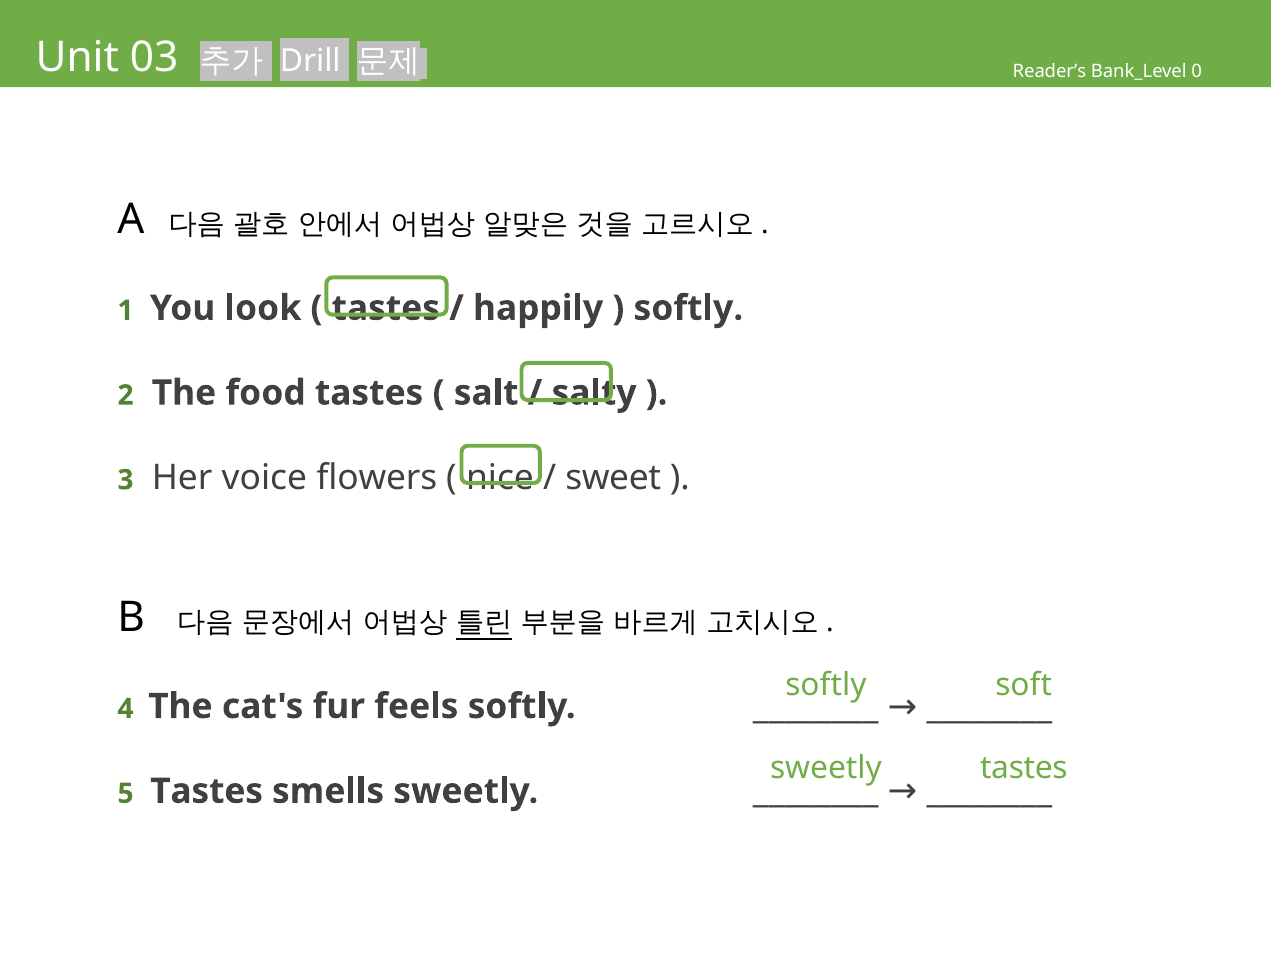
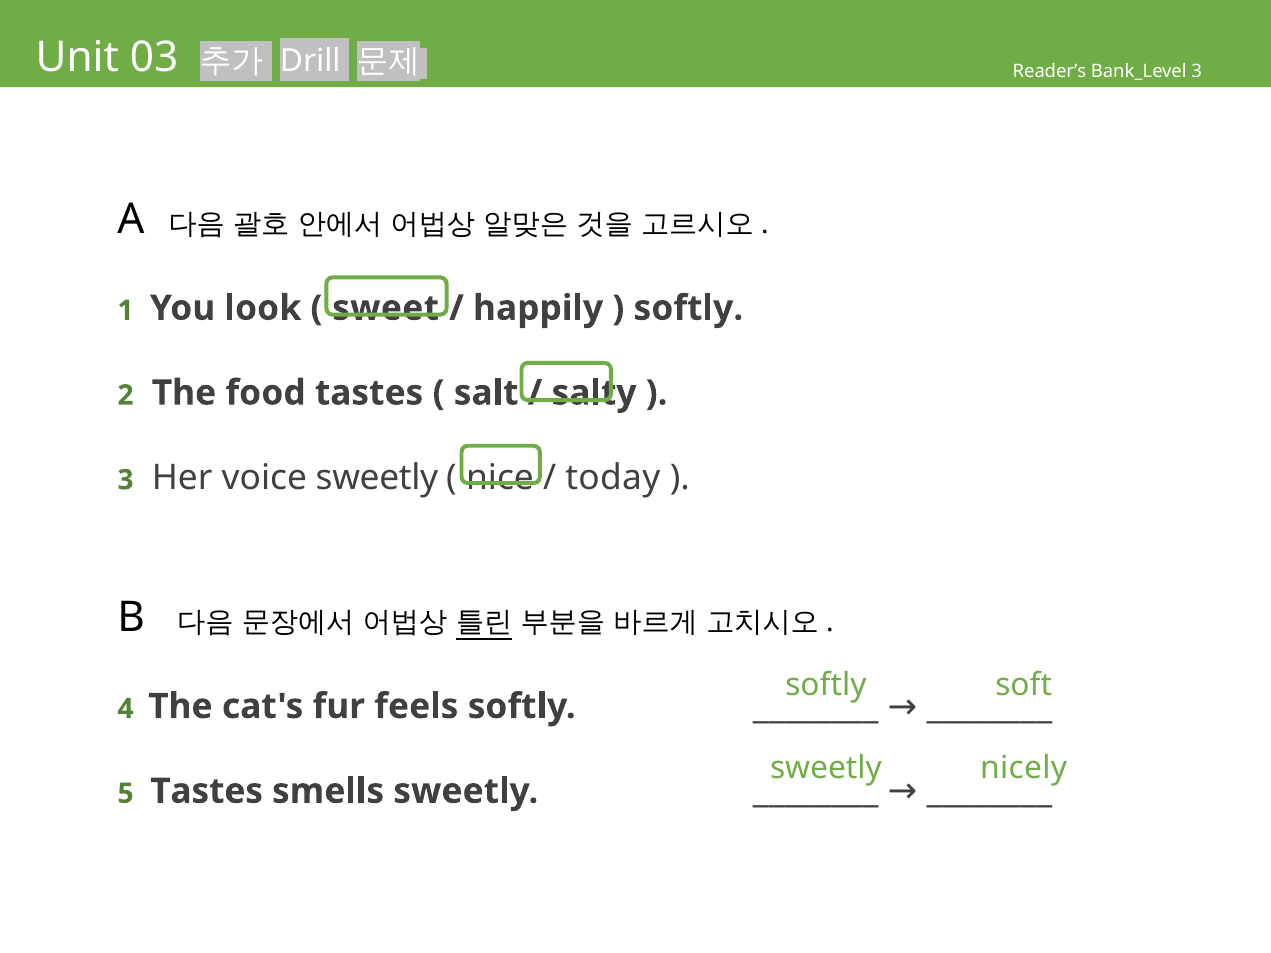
Bank_Level 0: 0 -> 3
tastes at (386, 308): tastes -> sweet
voice flowers: flowers -> sweetly
sweet: sweet -> today
sweetly tastes: tastes -> nicely
